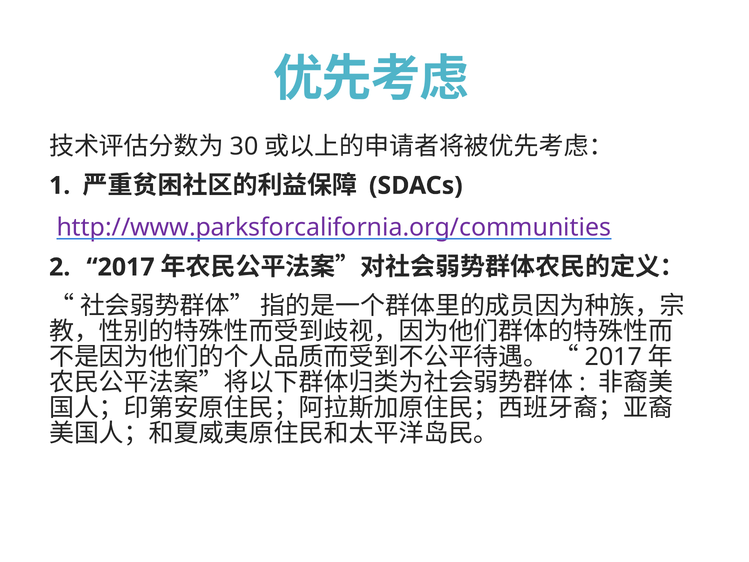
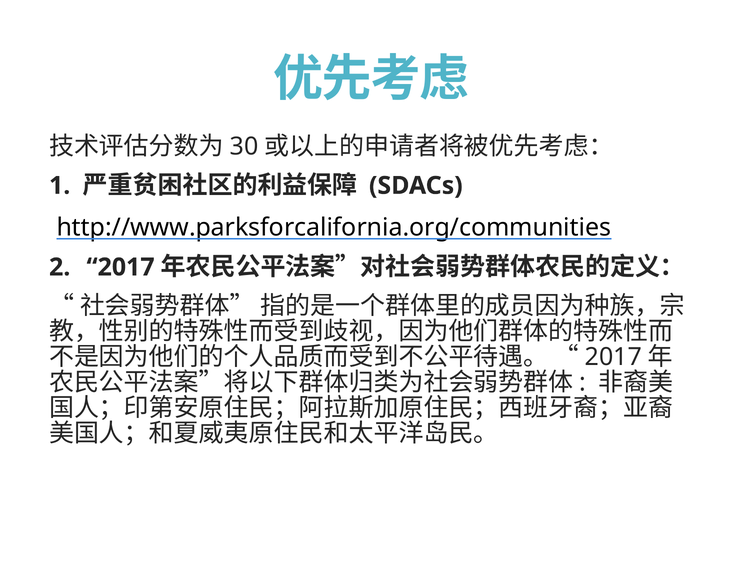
http://www.parksforcalifornia.org/communities colour: purple -> black
